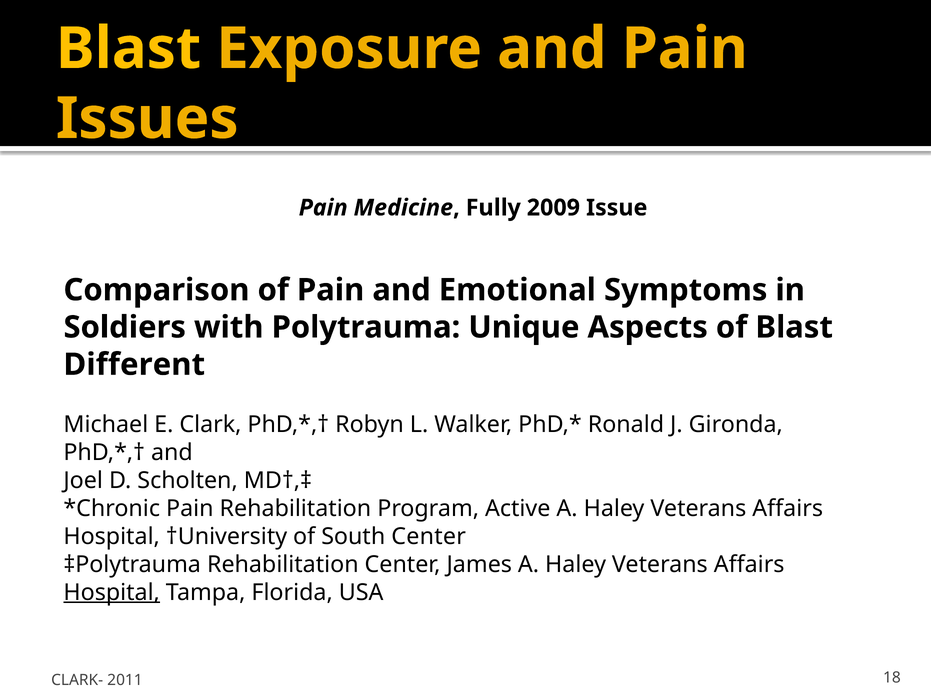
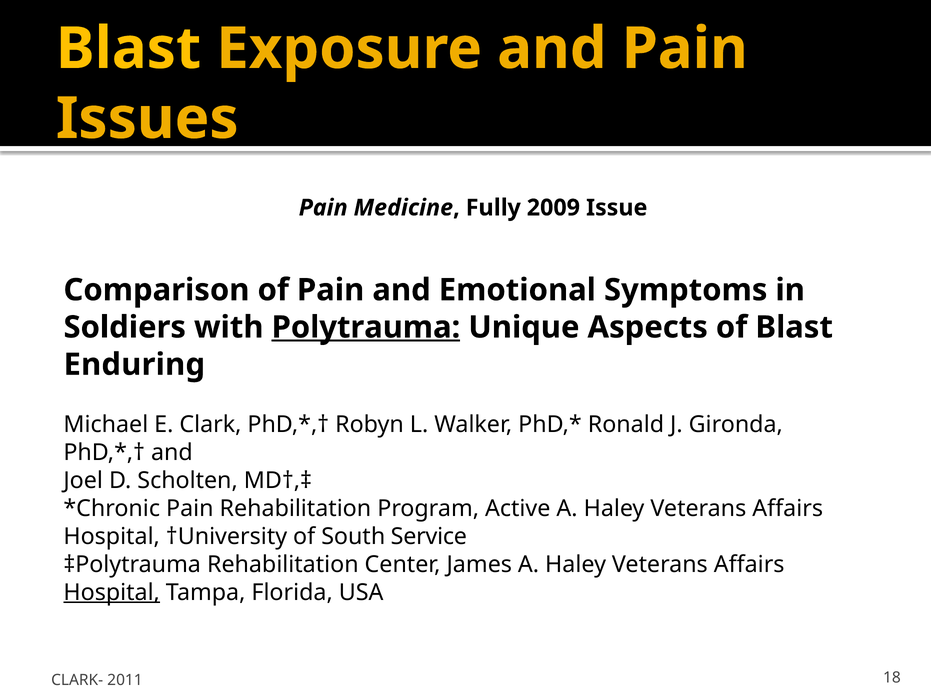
Polytrauma underline: none -> present
Different: Different -> Enduring
South Center: Center -> Service
